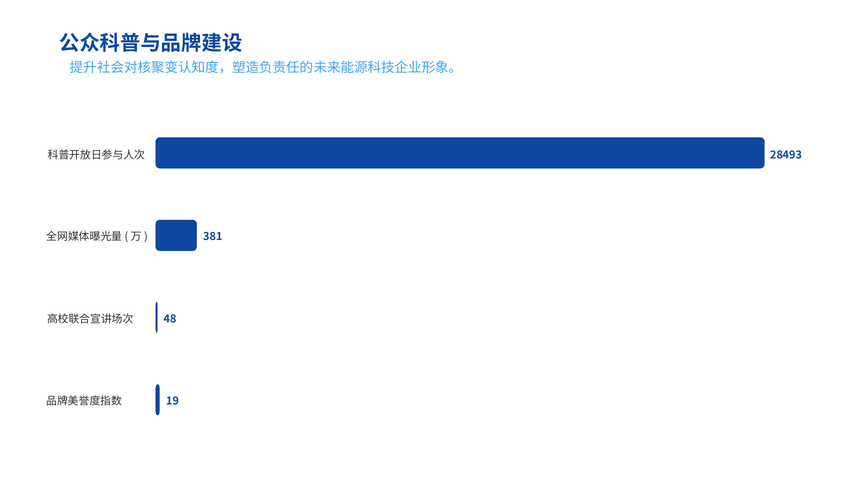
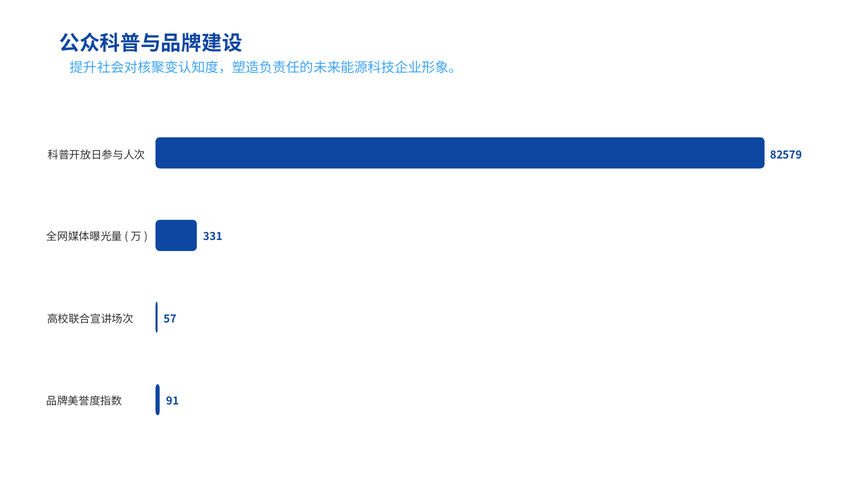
28493: 28493 -> 82579
381: 381 -> 331
48: 48 -> 57
19: 19 -> 91
